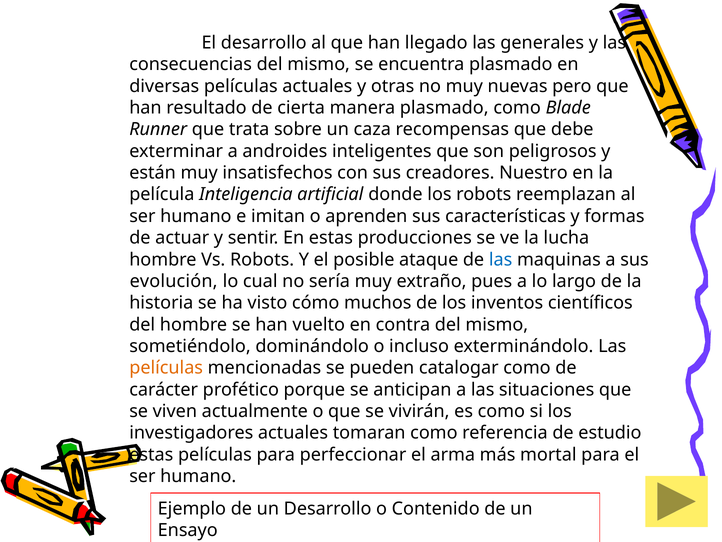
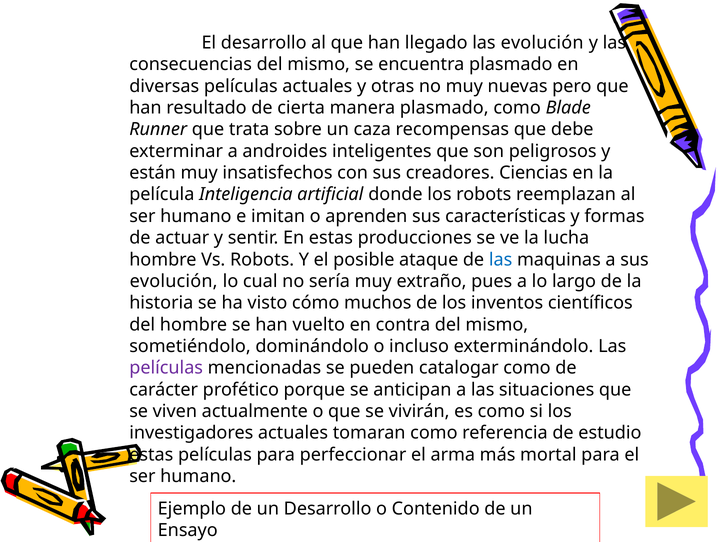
las generales: generales -> evolución
Nuestro: Nuestro -> Ciencias
películas at (166, 368) colour: orange -> purple
